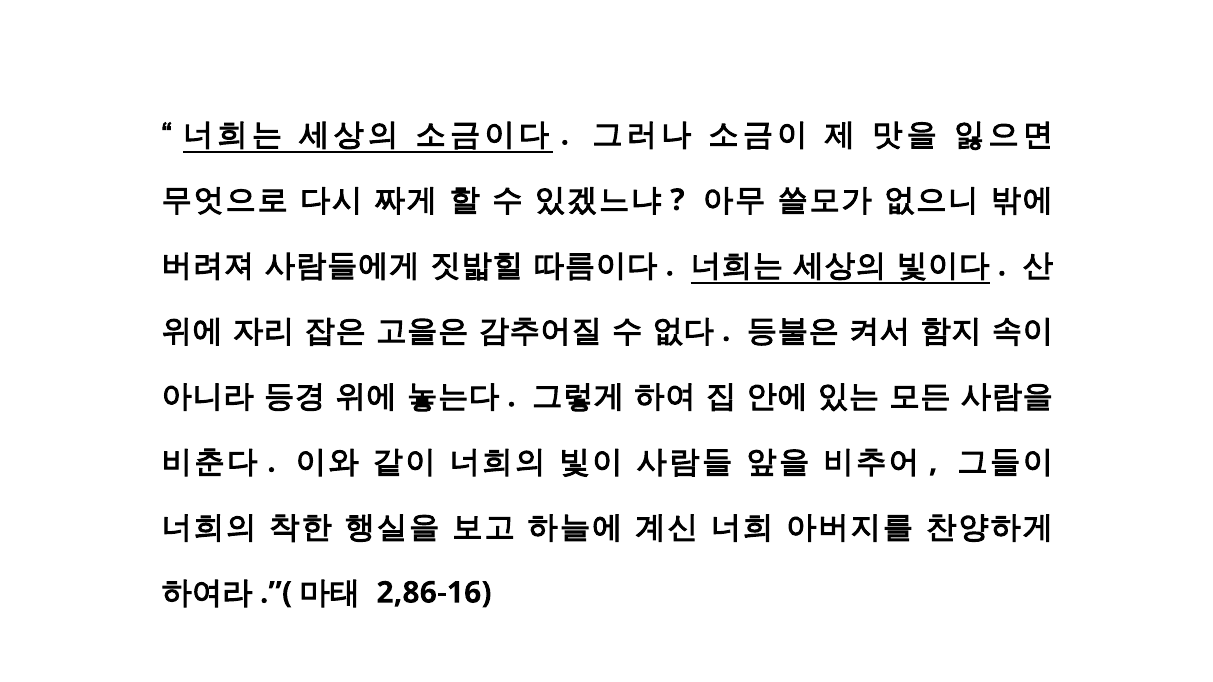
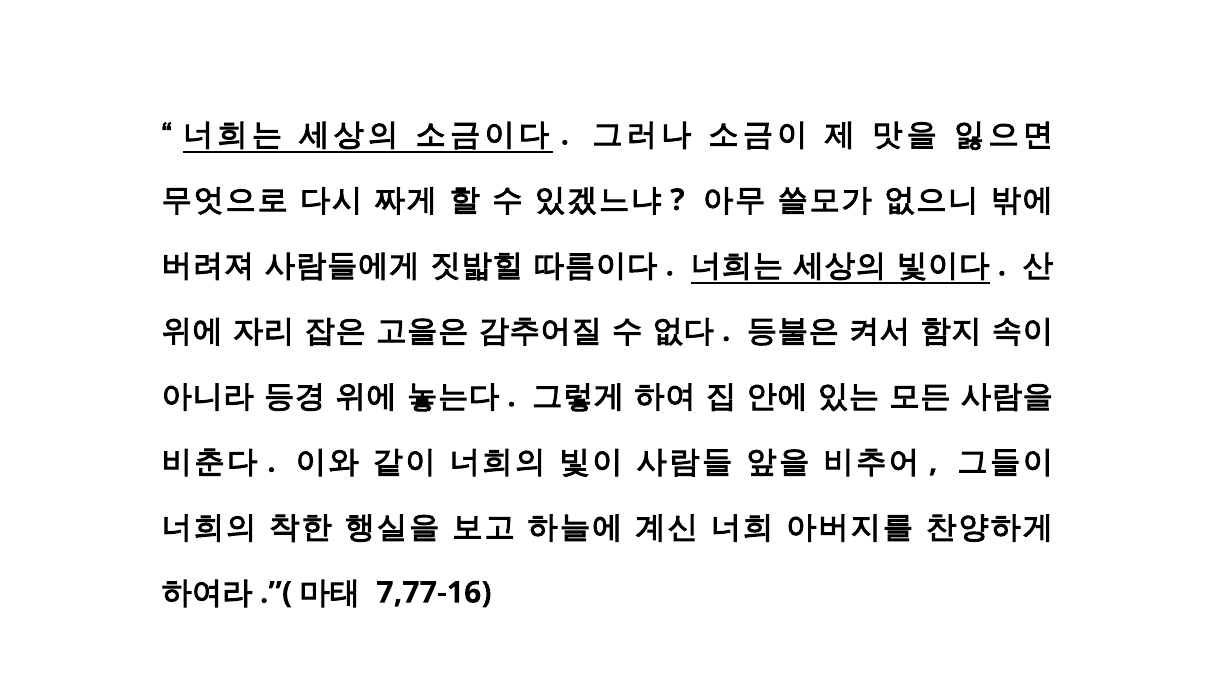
2,86-16: 2,86-16 -> 7,77-16
